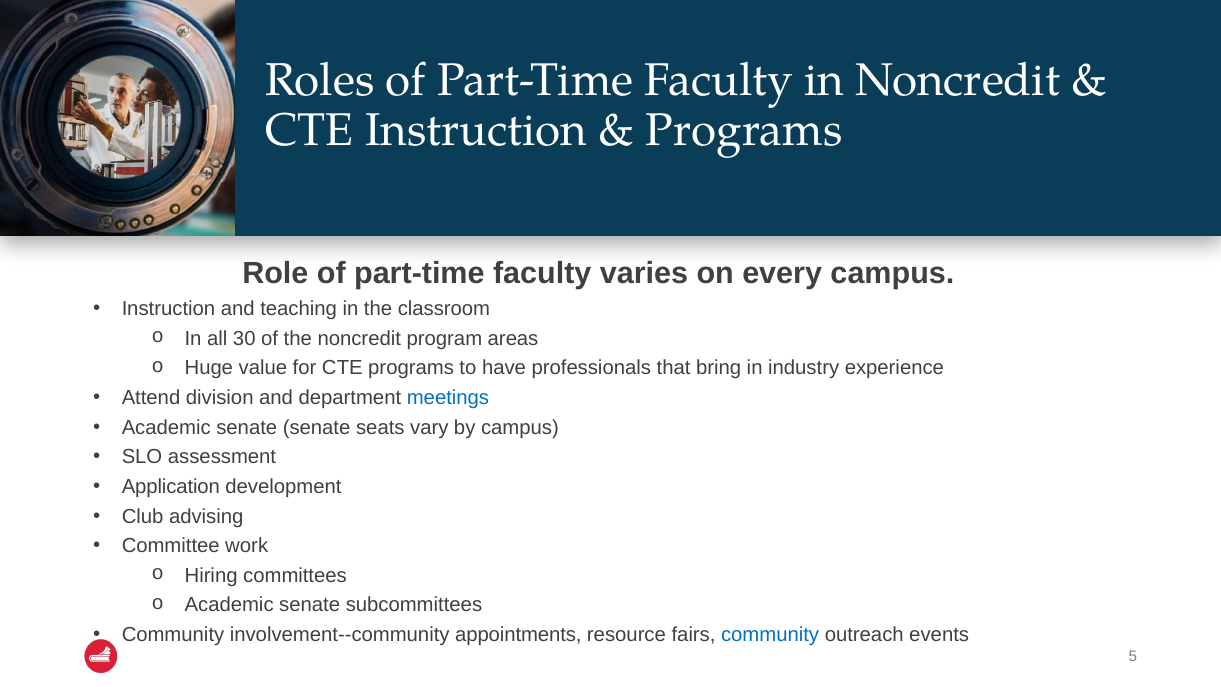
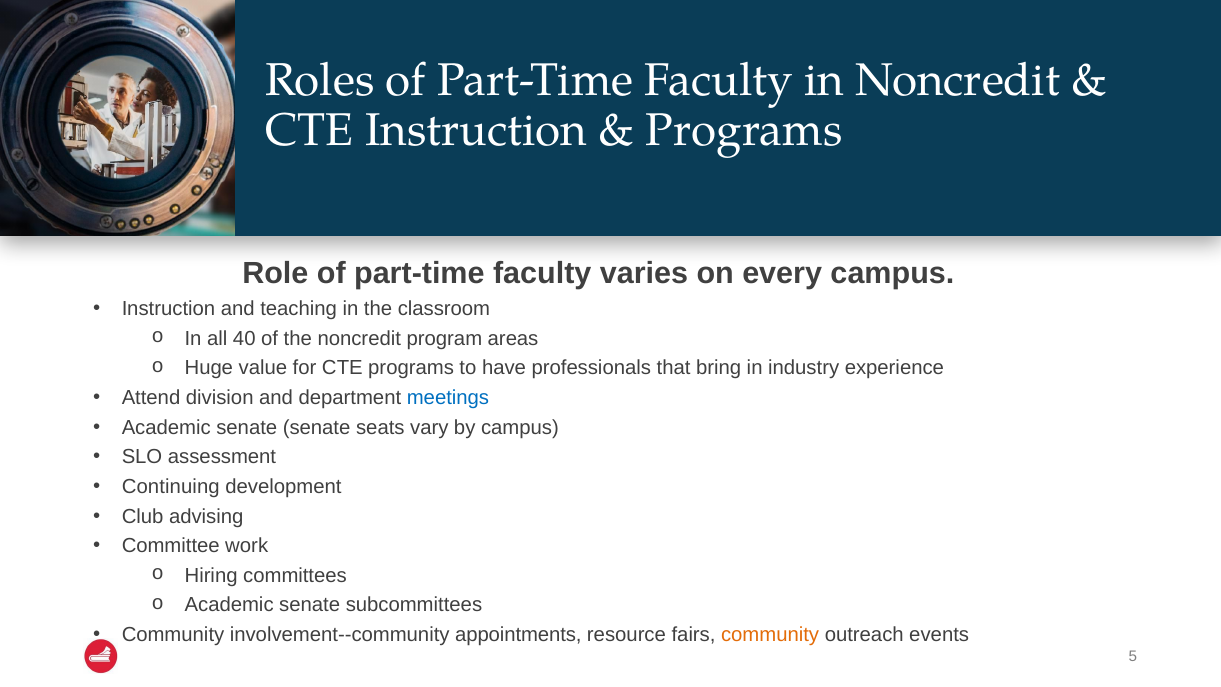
30: 30 -> 40
Application: Application -> Continuing
community at (770, 635) colour: blue -> orange
